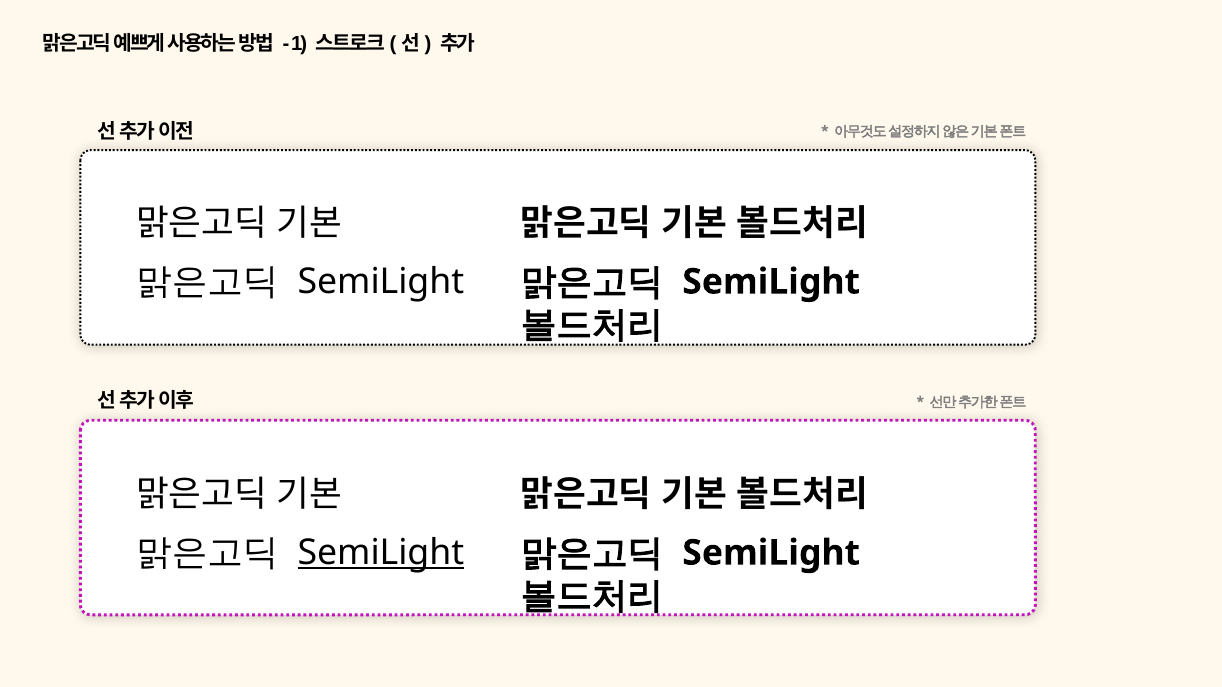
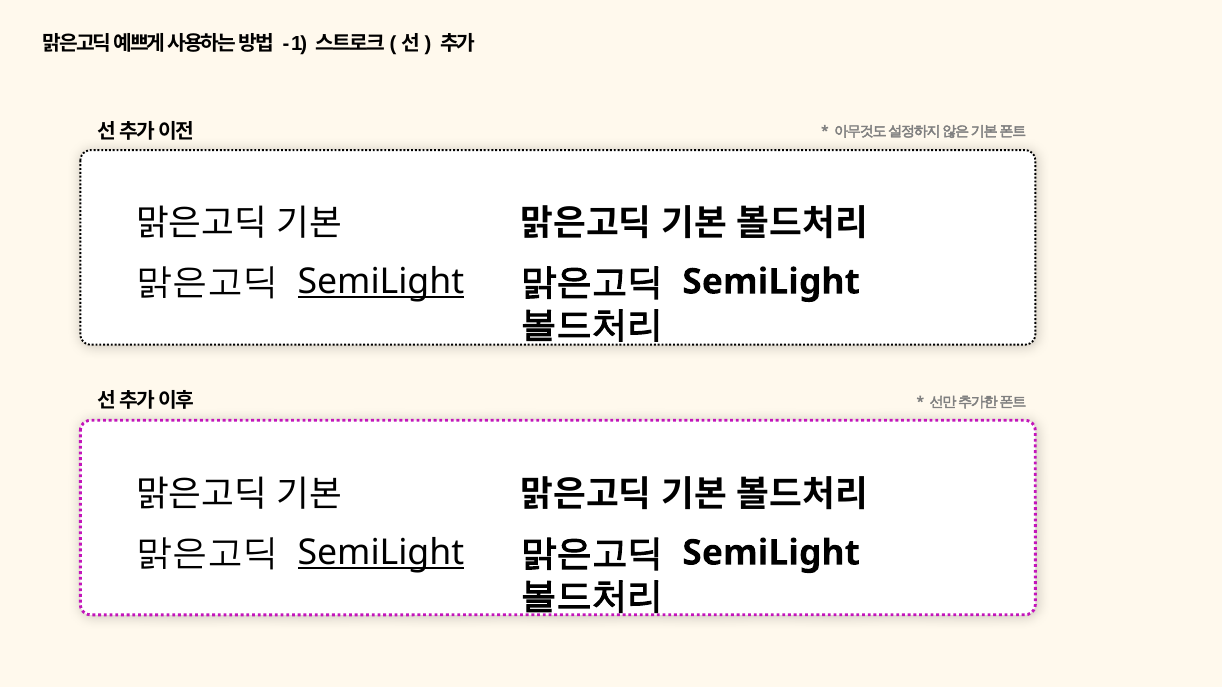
SemiLight at (381, 282) underline: none -> present
